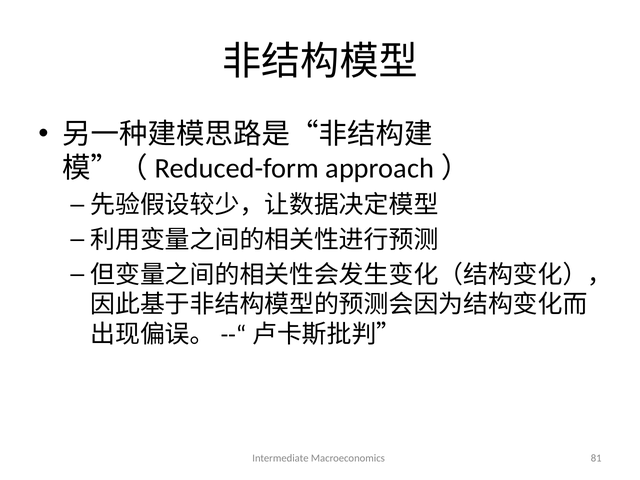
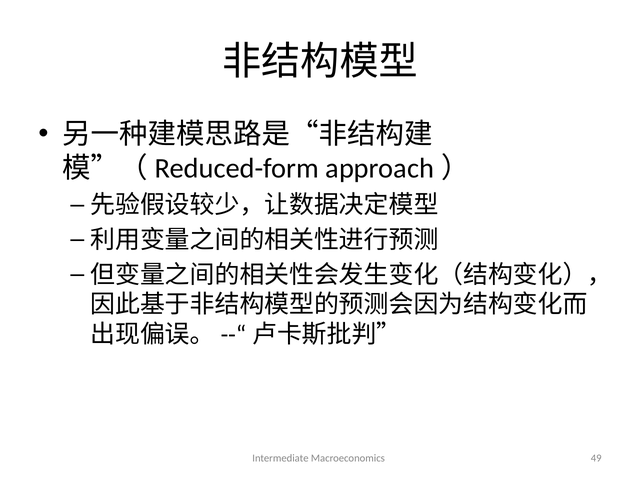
81: 81 -> 49
